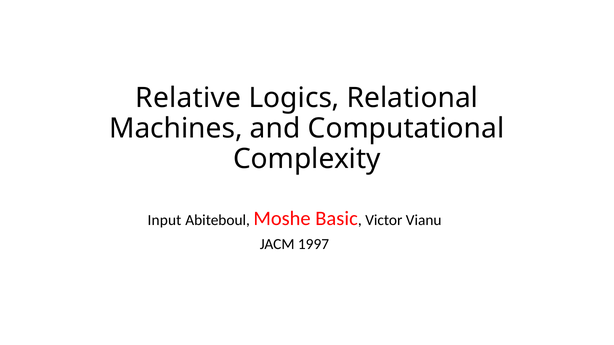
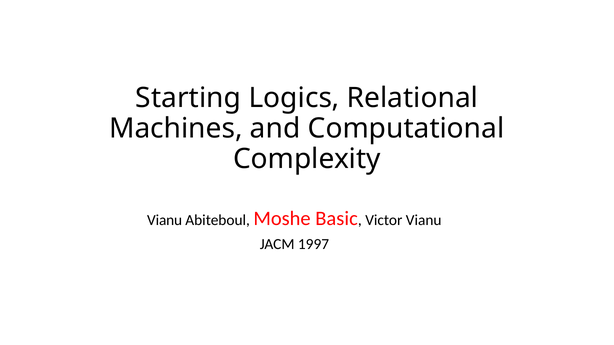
Relative: Relative -> Starting
Input at (164, 220): Input -> Vianu
